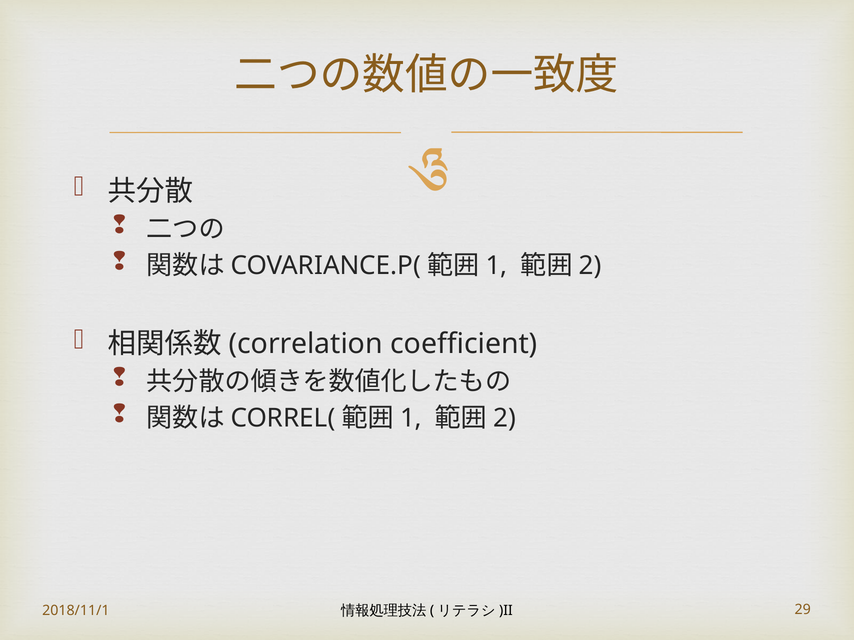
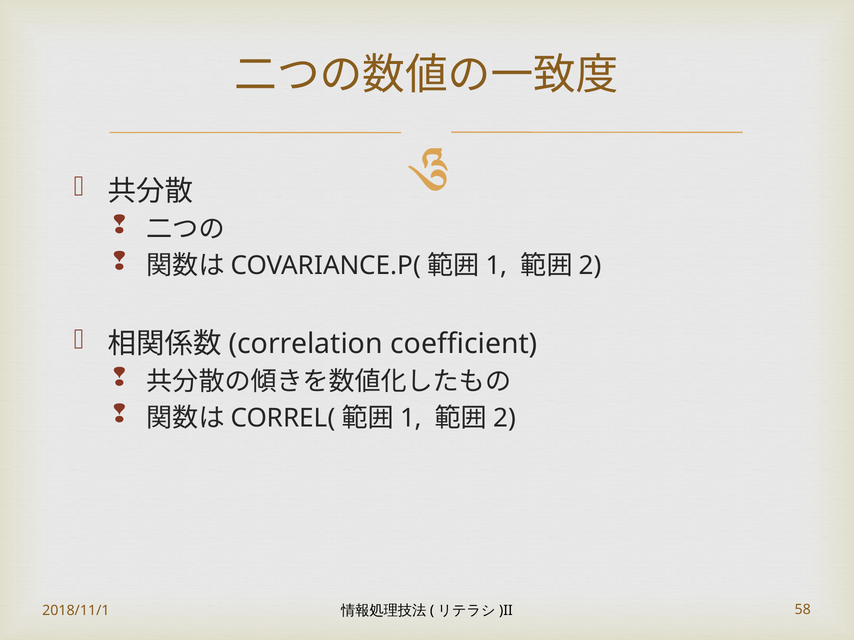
29: 29 -> 58
